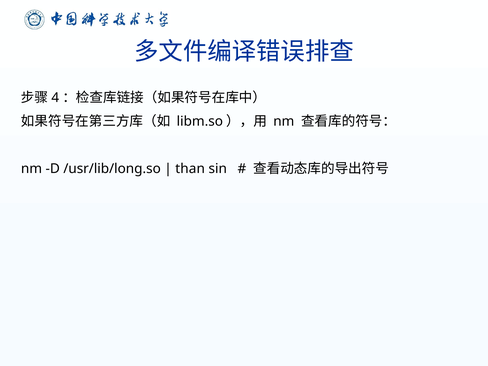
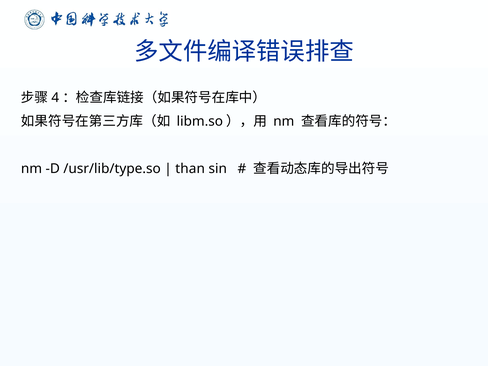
/usr/lib/long.so: /usr/lib/long.so -> /usr/lib/type.so
